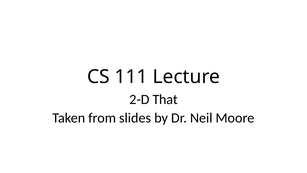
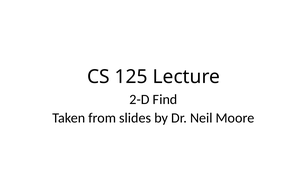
111: 111 -> 125
That: That -> Find
